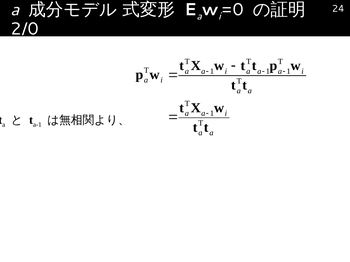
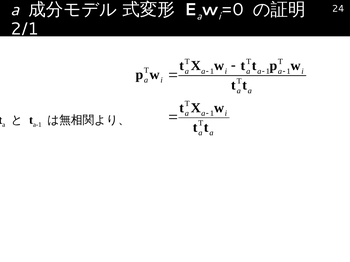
2/0: 2/0 -> 2/1
